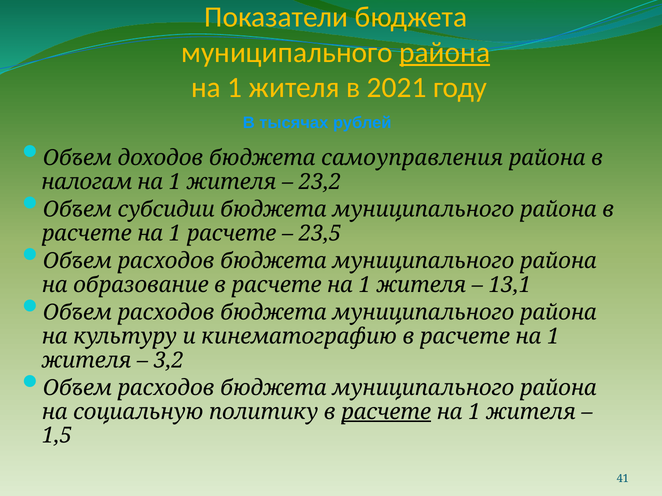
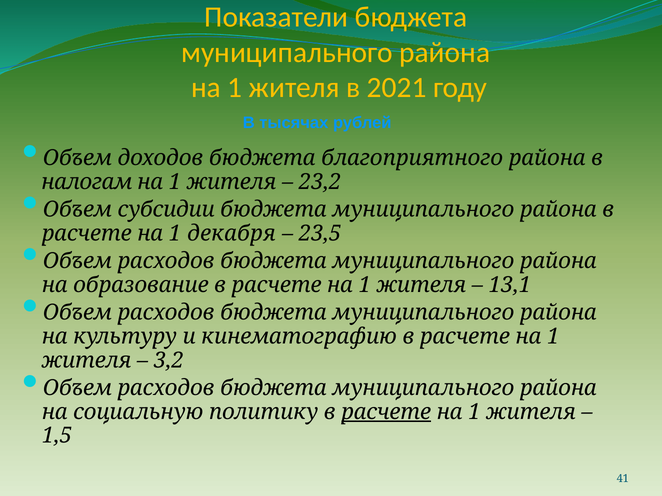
района at (445, 53) underline: present -> none
самоуправления: самоуправления -> благоприятного
1 расчете: расчете -> декабря
